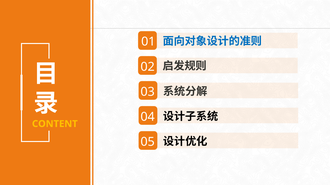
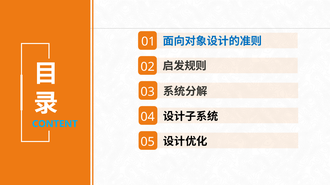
CONTENT colour: yellow -> light blue
